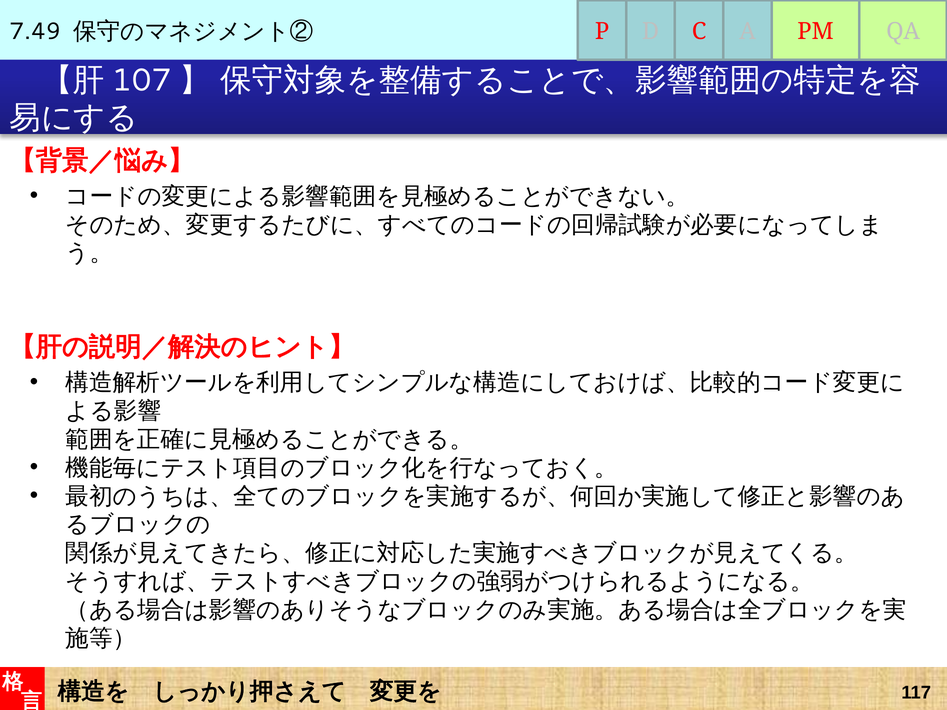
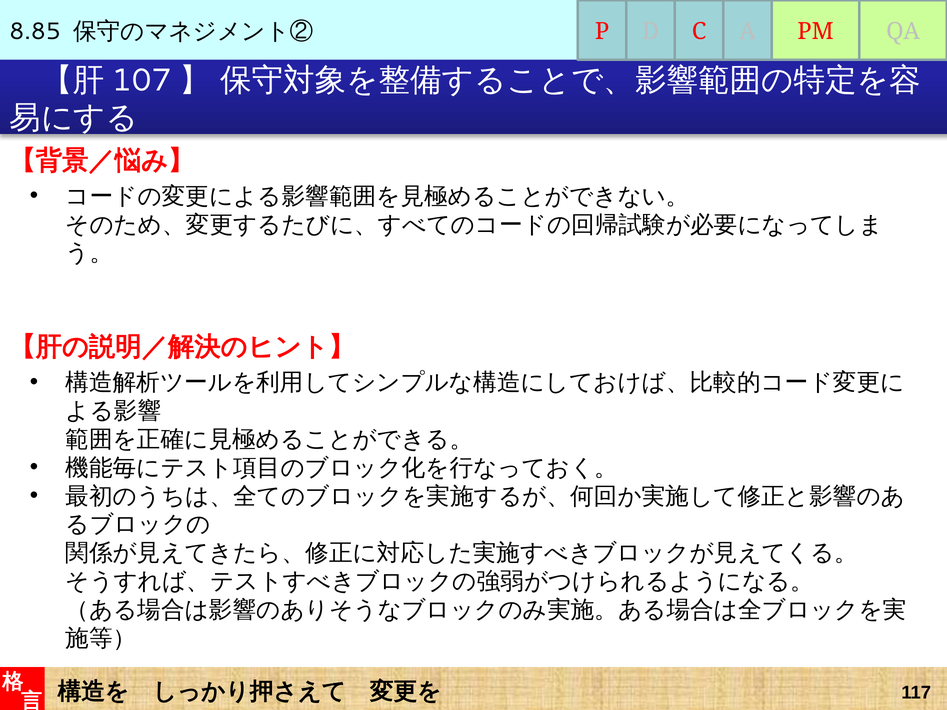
7.49: 7.49 -> 8.85
